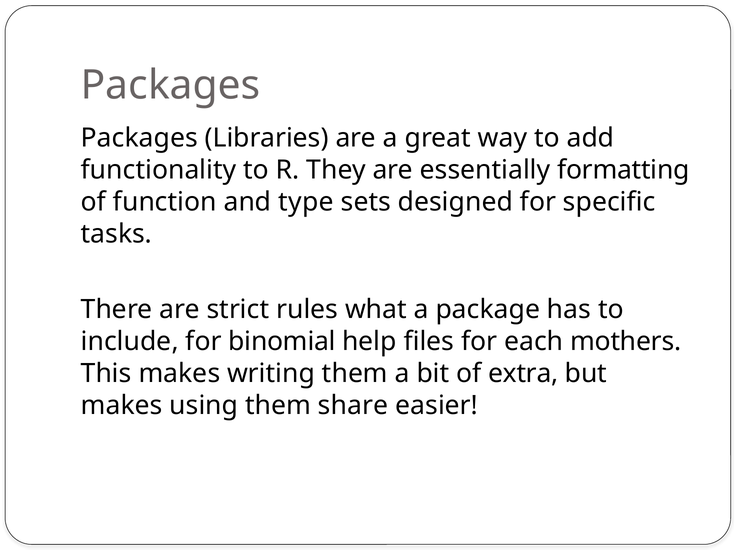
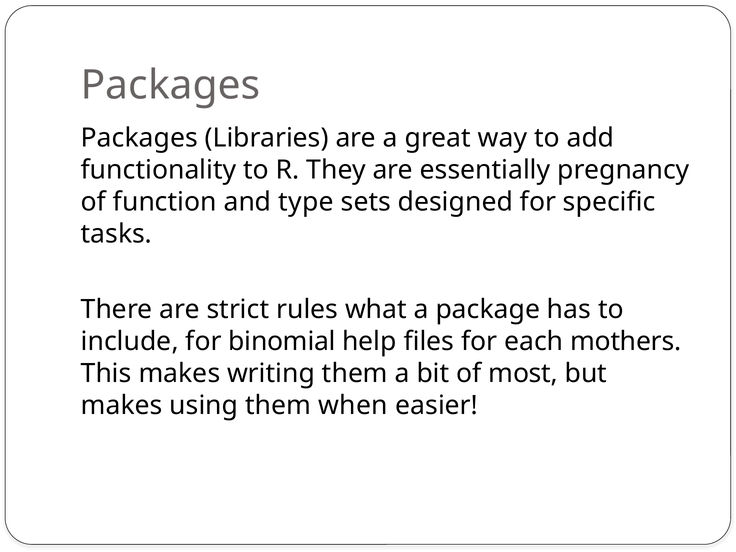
formatting: formatting -> pregnancy
extra: extra -> most
share: share -> when
